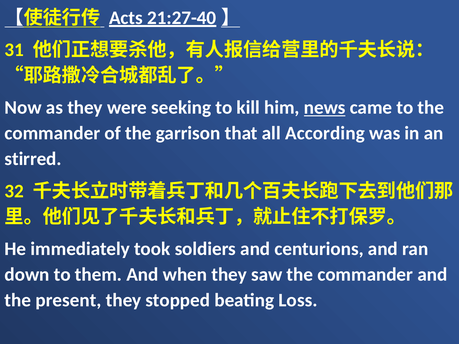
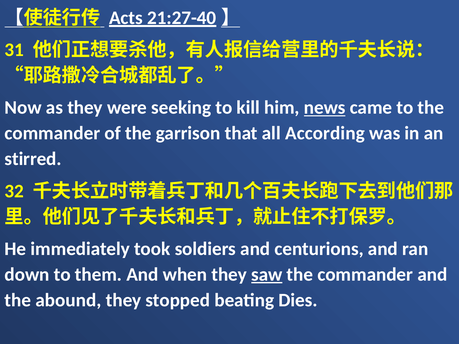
saw underline: none -> present
present: present -> abound
Loss: Loss -> Dies
